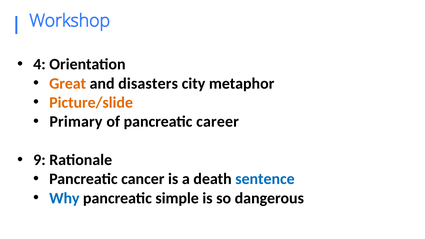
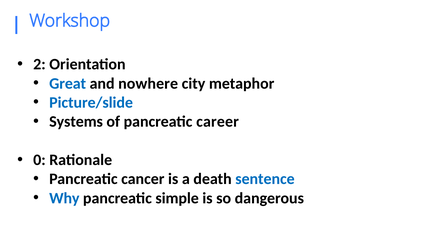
4: 4 -> 2
Great colour: orange -> blue
disasters: disasters -> nowhere
Picture/slide colour: orange -> blue
Primary: Primary -> Systems
9: 9 -> 0
